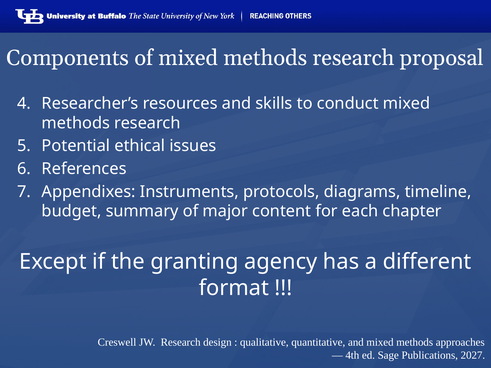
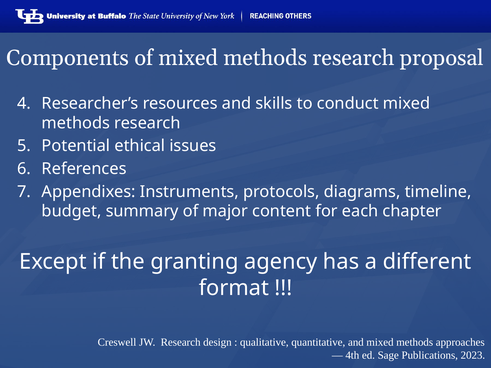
2027: 2027 -> 2023
